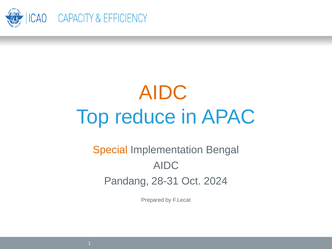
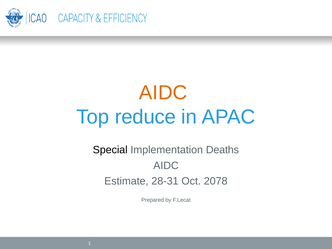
Special colour: orange -> black
Bengal: Bengal -> Deaths
Pandang: Pandang -> Estimate
2024: 2024 -> 2078
